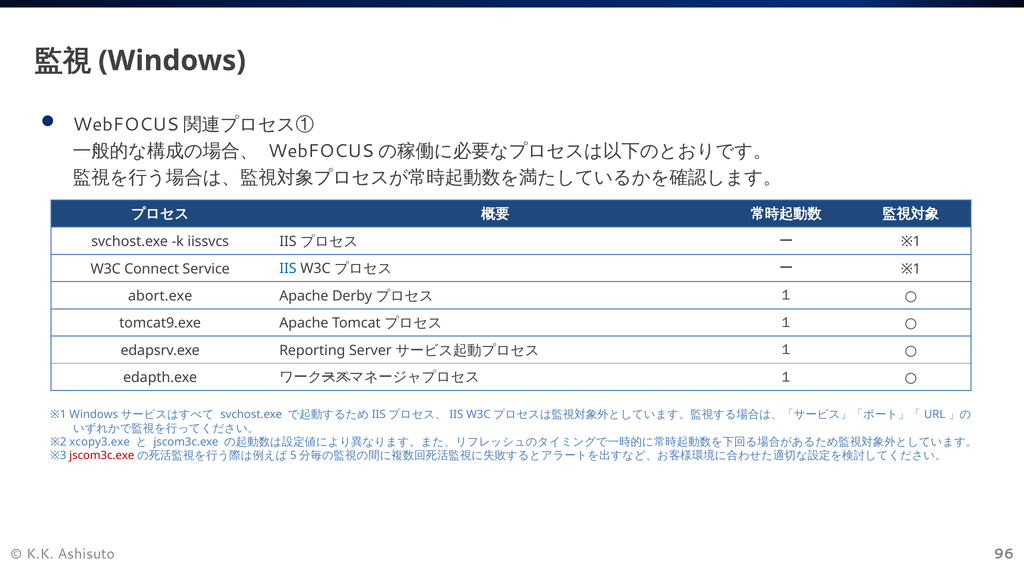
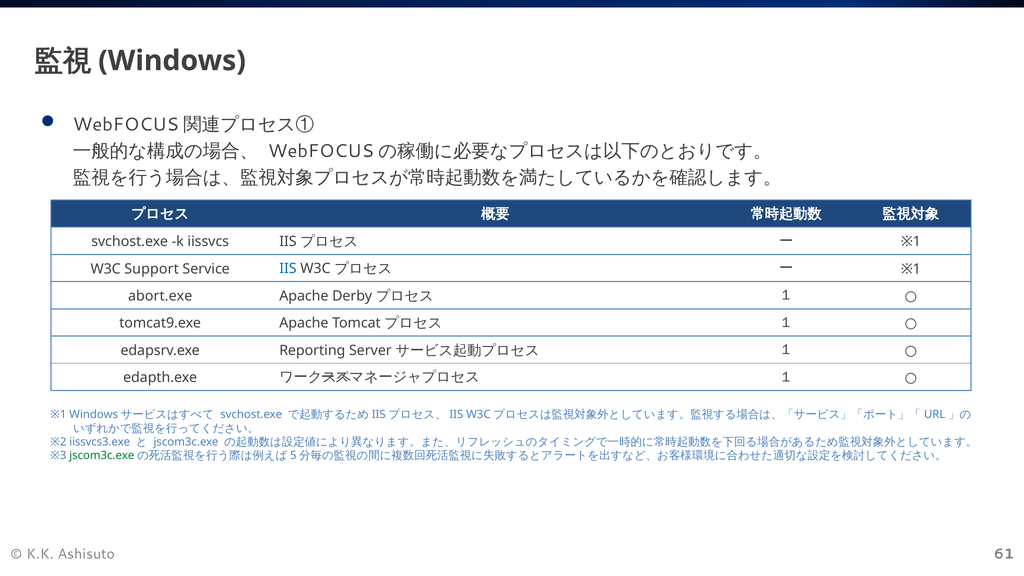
Connect: Connect -> Support
xcopy3.exe: xcopy3.exe -> iissvcs3.exe
jscom3c.exe at (102, 456) colour: red -> green
96: 96 -> 61
